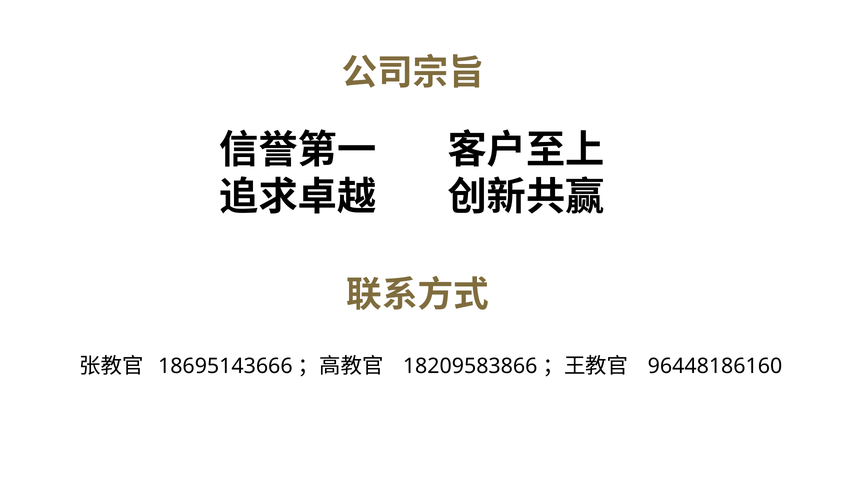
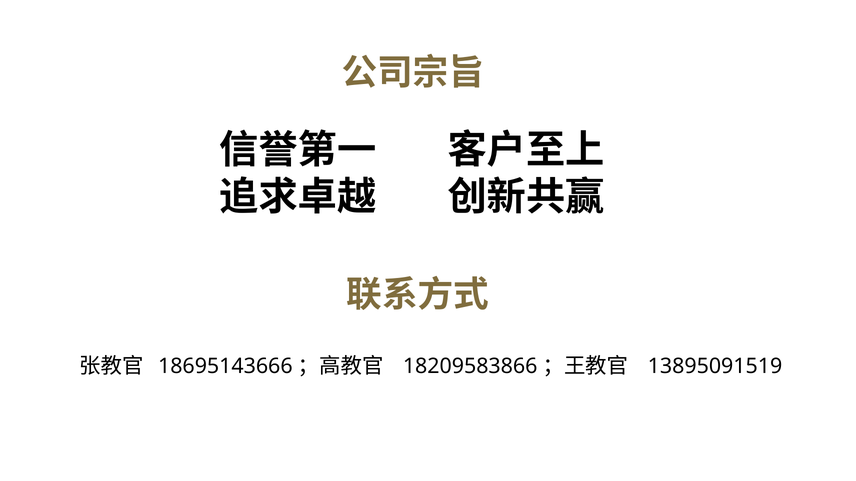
96448186160: 96448186160 -> 13895091519
